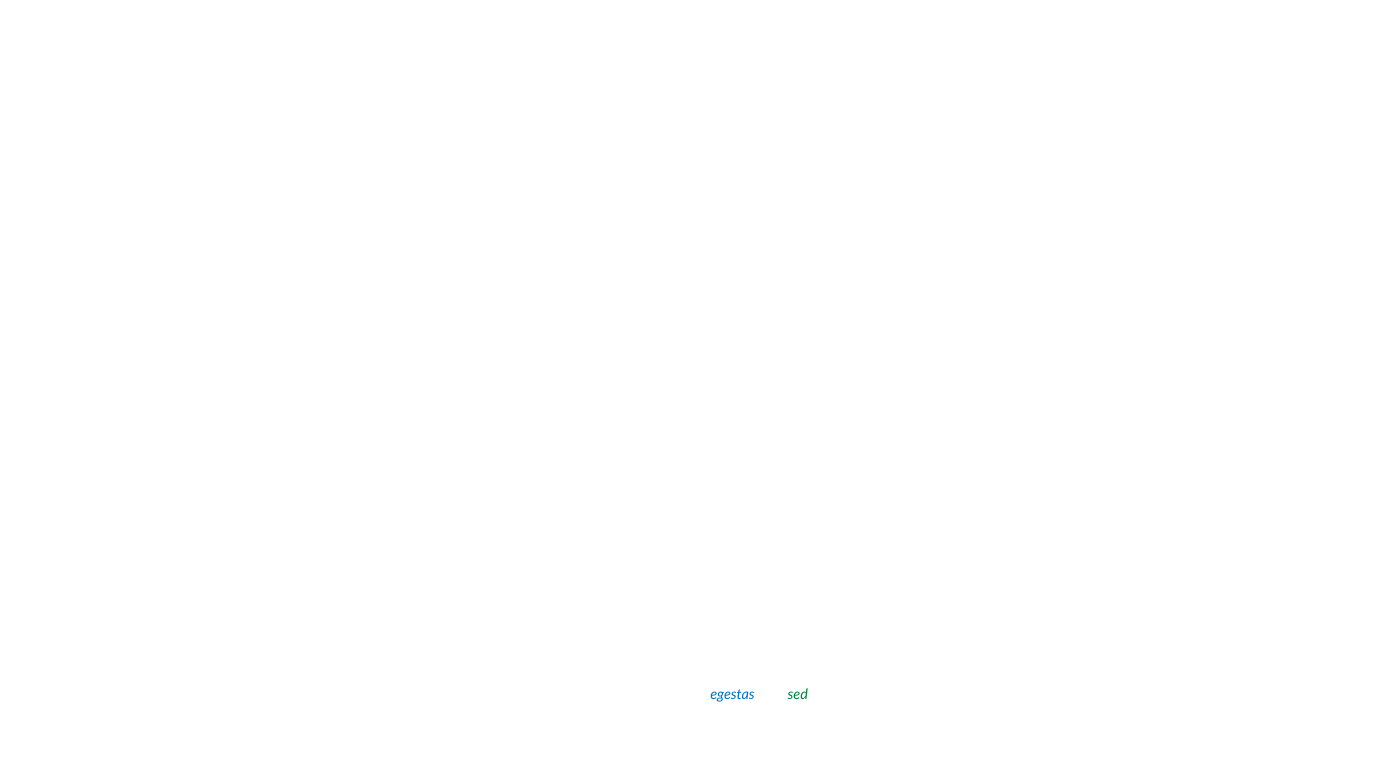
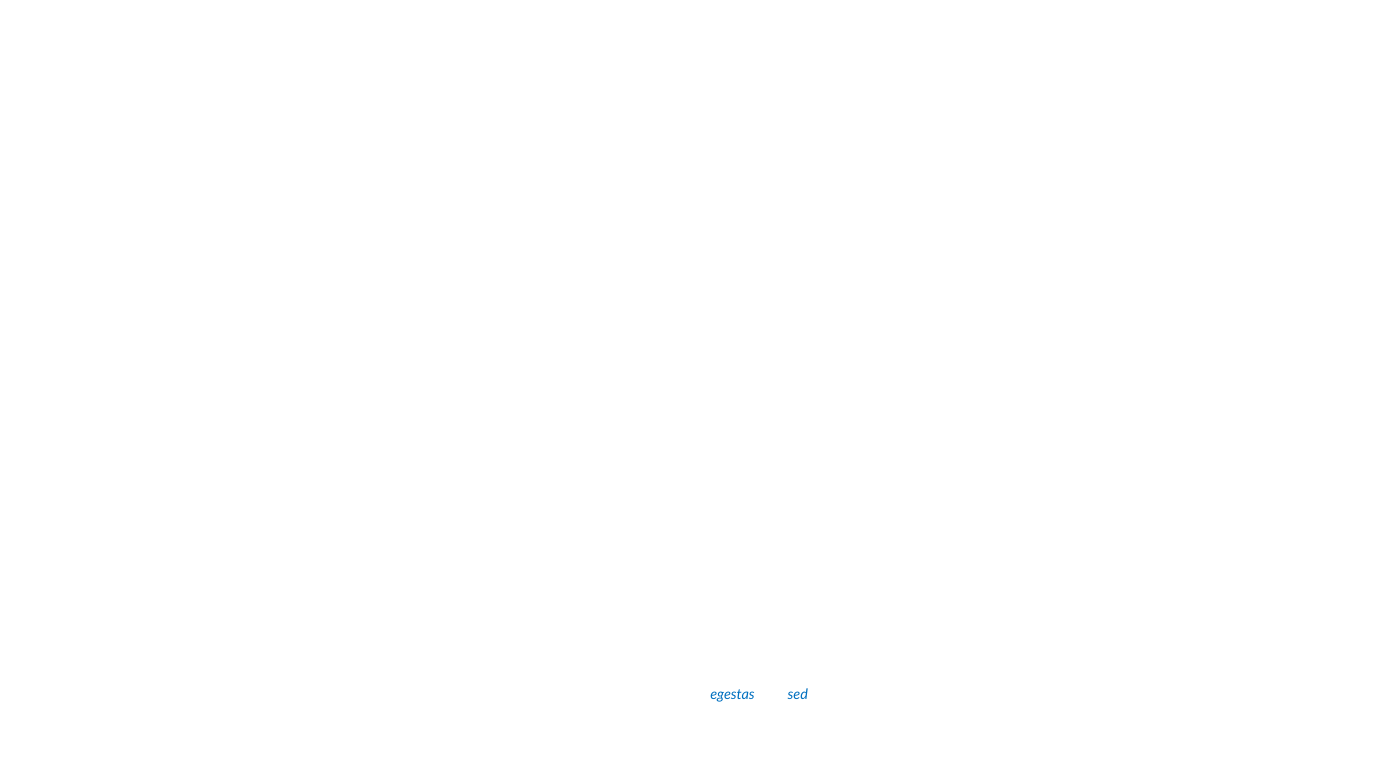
sed at (798, 695) colour: green -> blue
